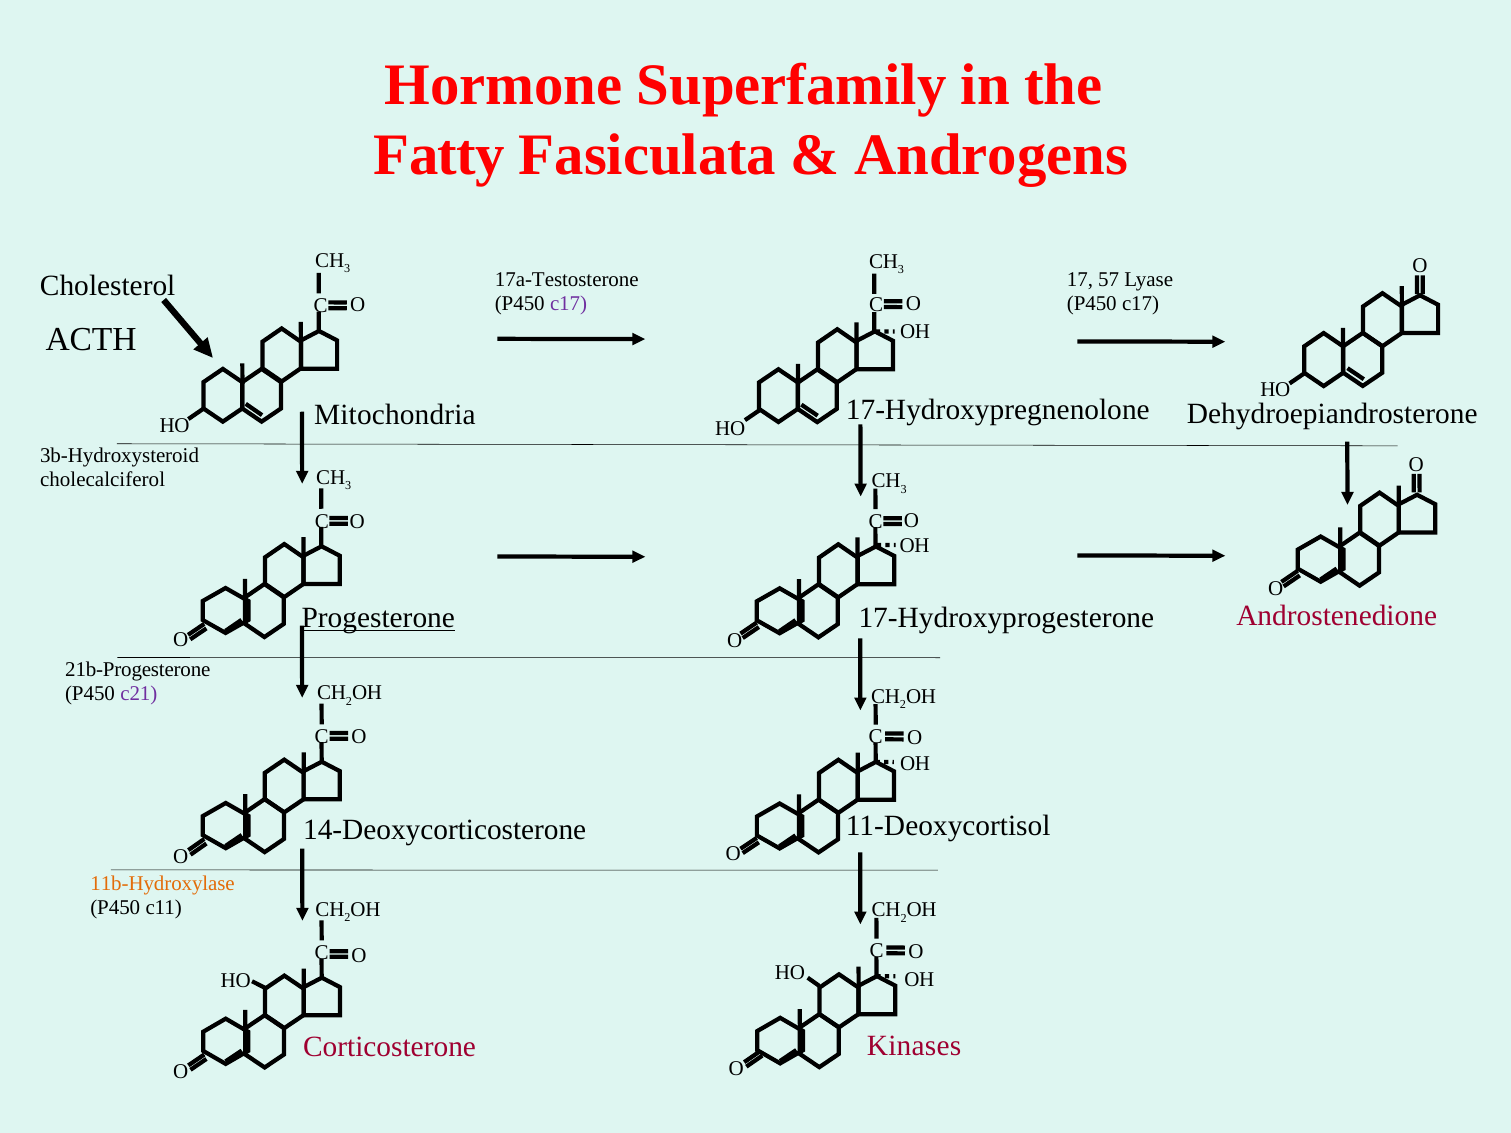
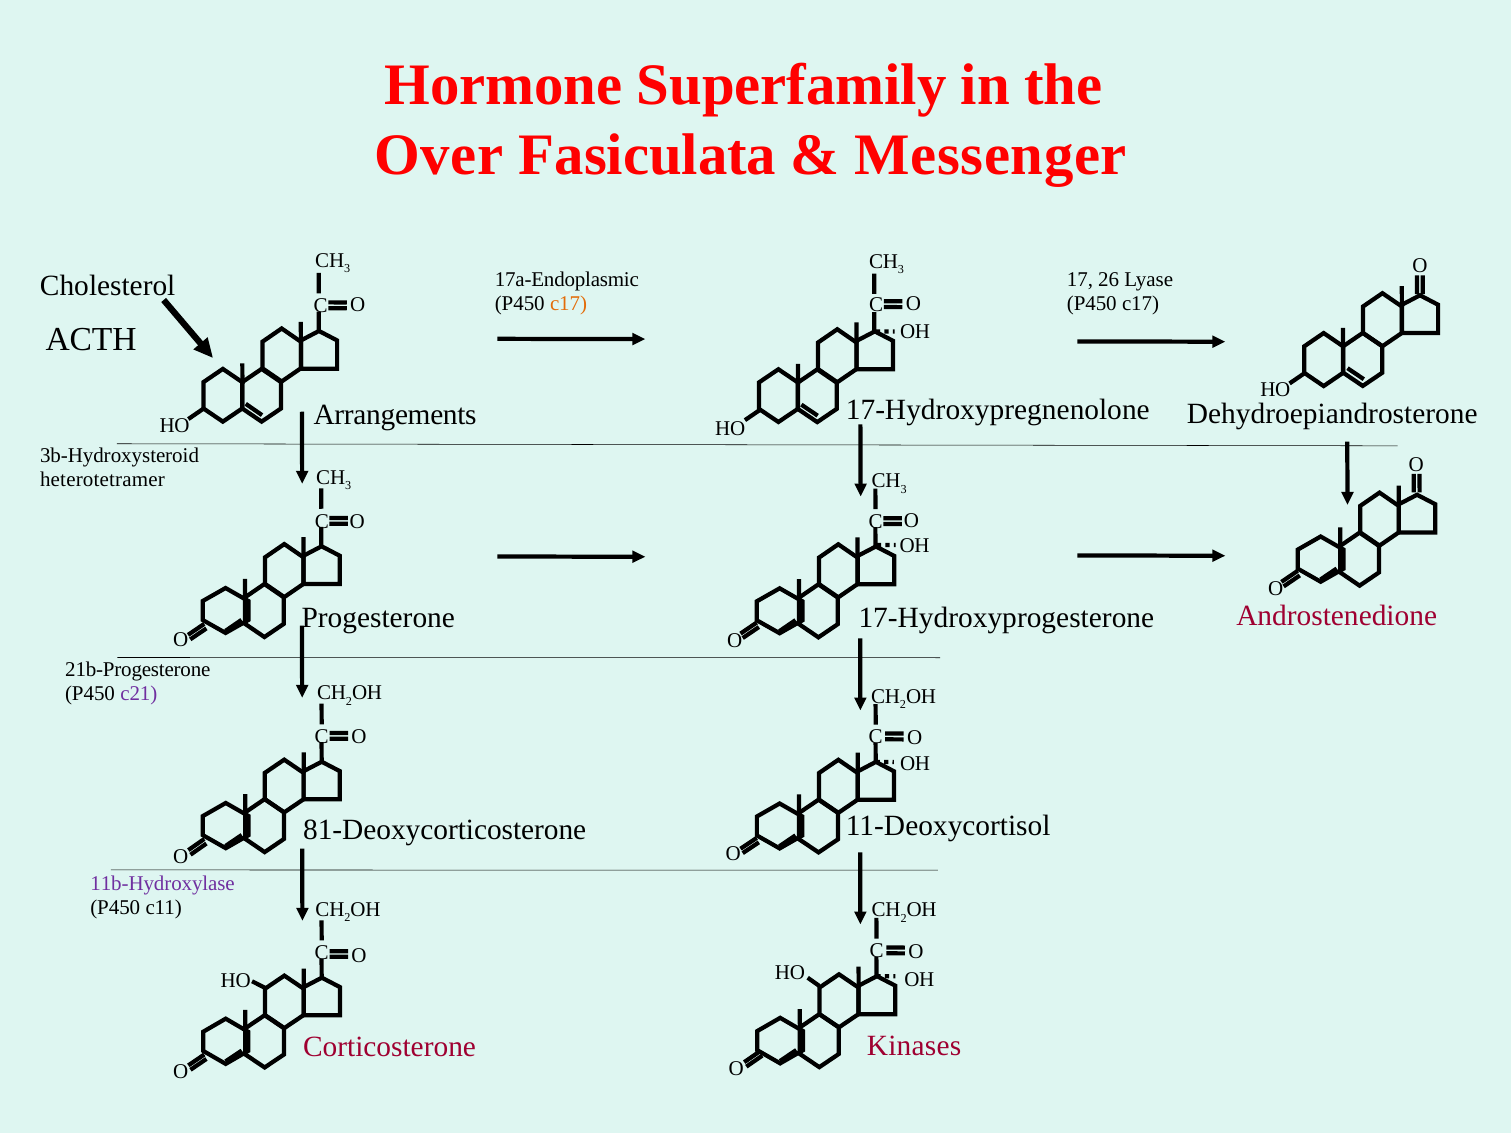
Fatty: Fatty -> Over
Androgens: Androgens -> Messenger
17a-Testosterone: 17a-Testosterone -> 17a-Endoplasmic
57: 57 -> 26
c17 at (569, 303) colour: purple -> orange
Mitochondria: Mitochondria -> Arrangements
cholecalciferol: cholecalciferol -> heterotetramer
Progesterone underline: present -> none
14-Deoxycorticosterone: 14-Deoxycorticosterone -> 81-Deoxycorticosterone
11b-Hydroxylase colour: orange -> purple
